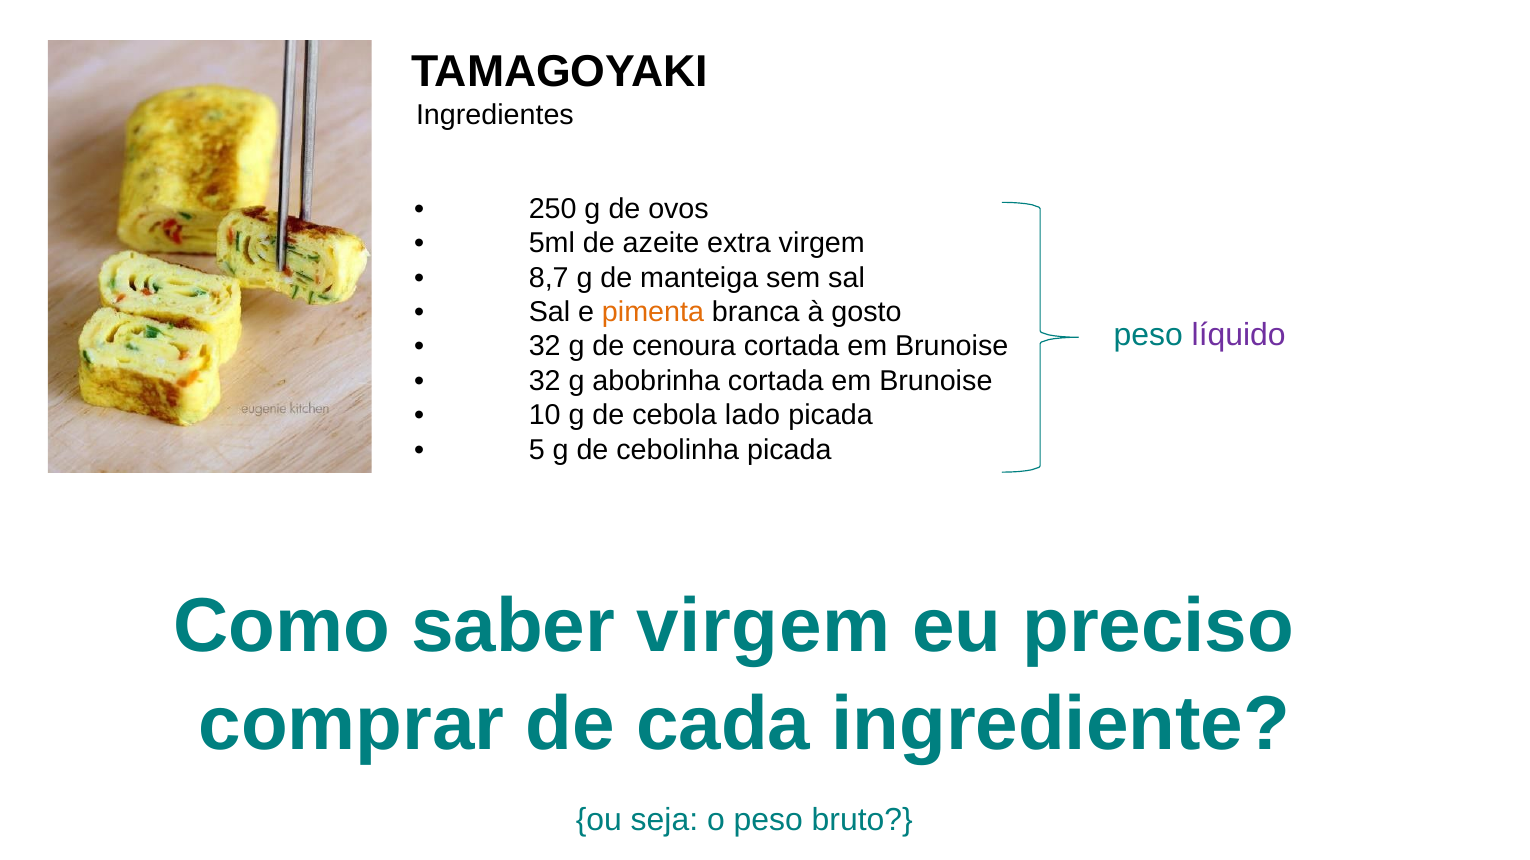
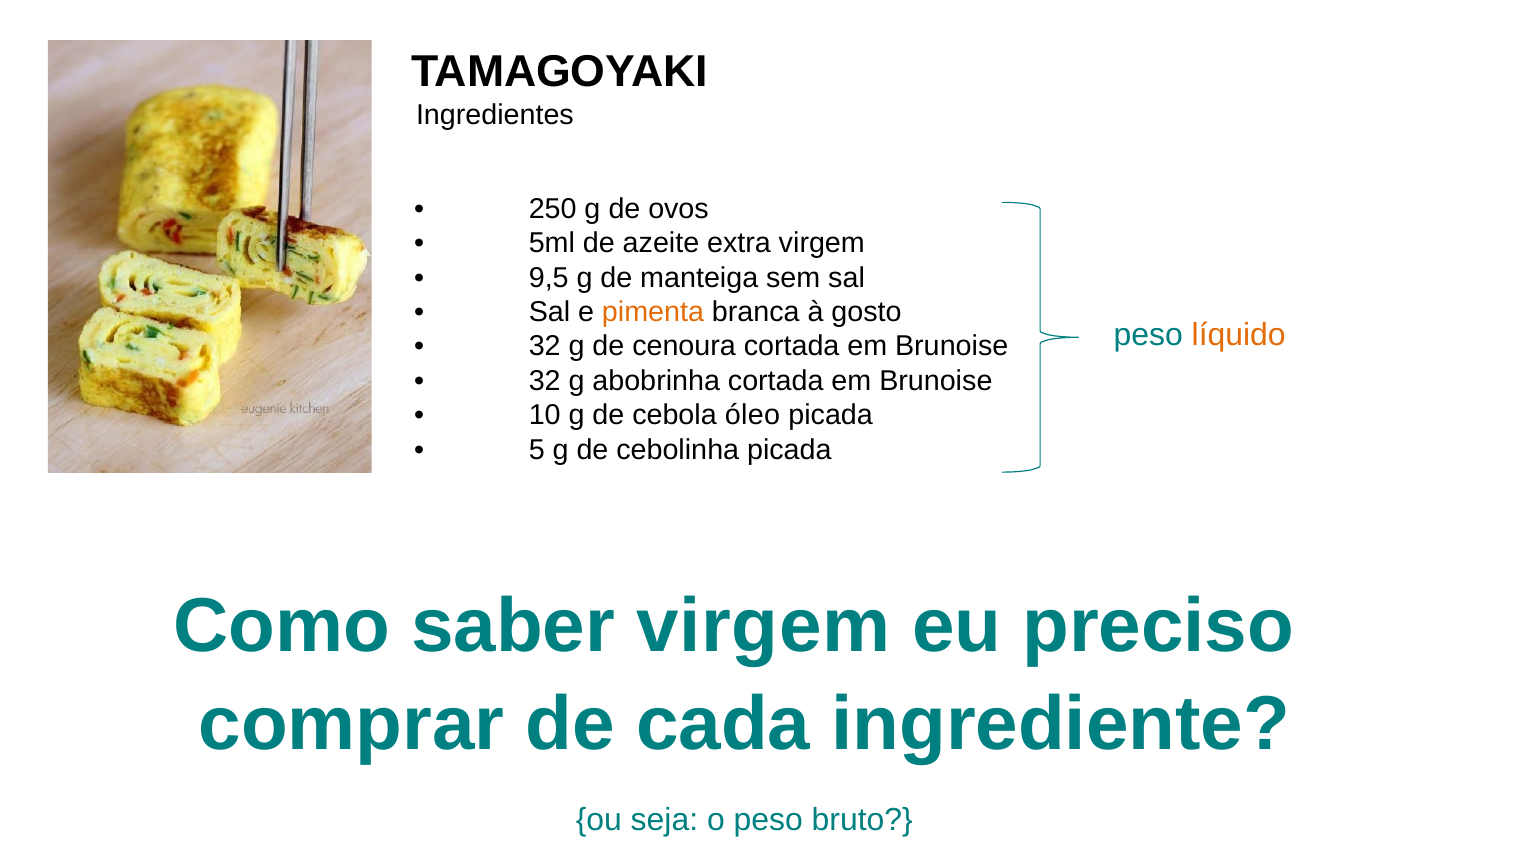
8,7: 8,7 -> 9,5
líquido colour: purple -> orange
lado: lado -> óleo
